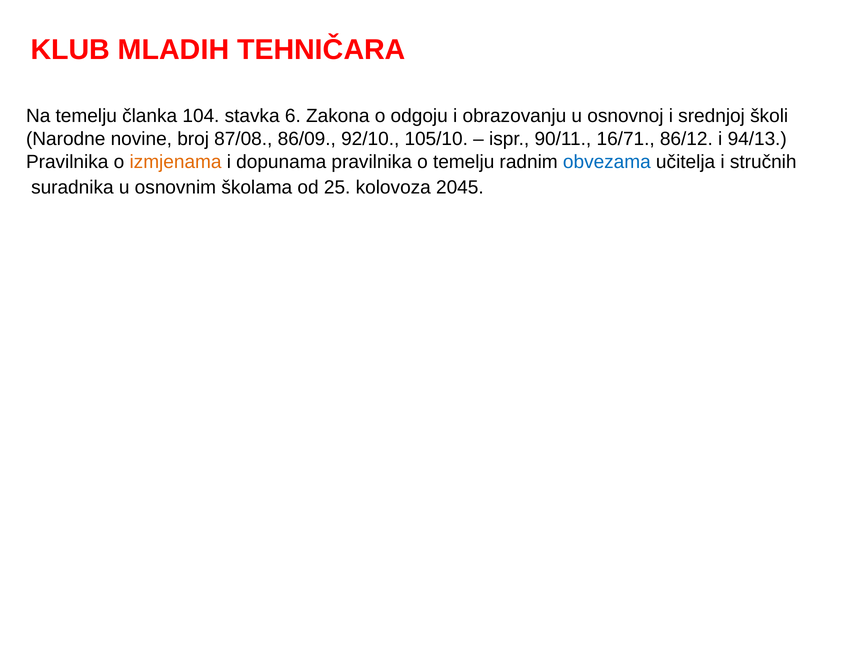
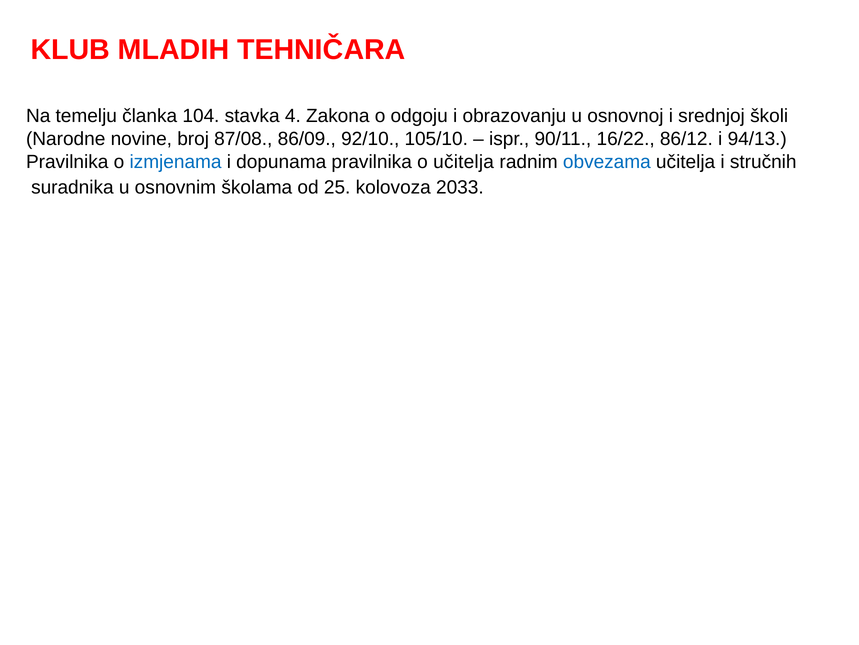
6: 6 -> 4
16/71: 16/71 -> 16/22
izmjenama colour: orange -> blue
o temelju: temelju -> učitelja
2045: 2045 -> 2033
